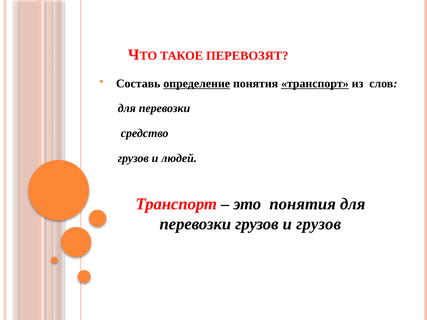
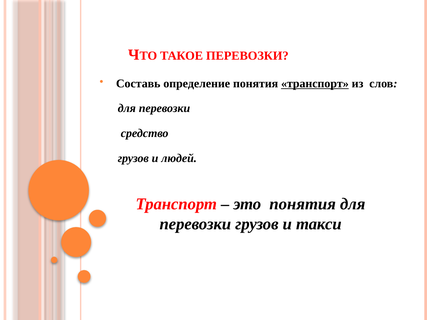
ТАКОЕ ПЕРЕВОЗЯТ: ПЕРЕВОЗЯТ -> ПЕРЕВОЗКИ
определение underline: present -> none
и грузов: грузов -> такси
